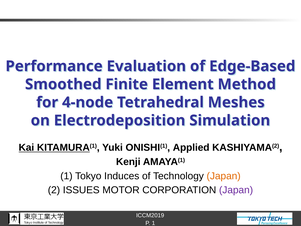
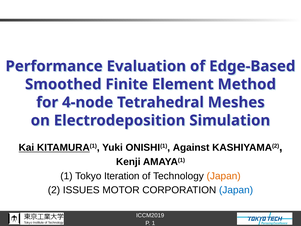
Applied: Applied -> Against
Induces: Induces -> Iteration
Japan at (236, 190) colour: purple -> blue
